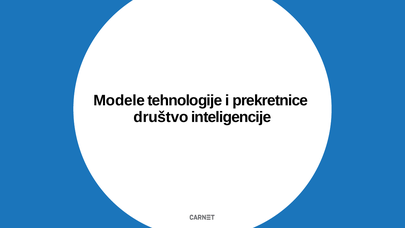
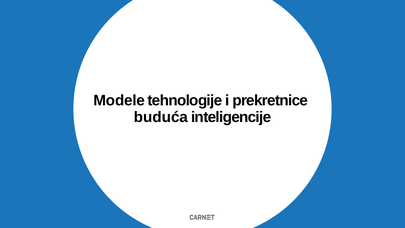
društvo: društvo -> buduća
